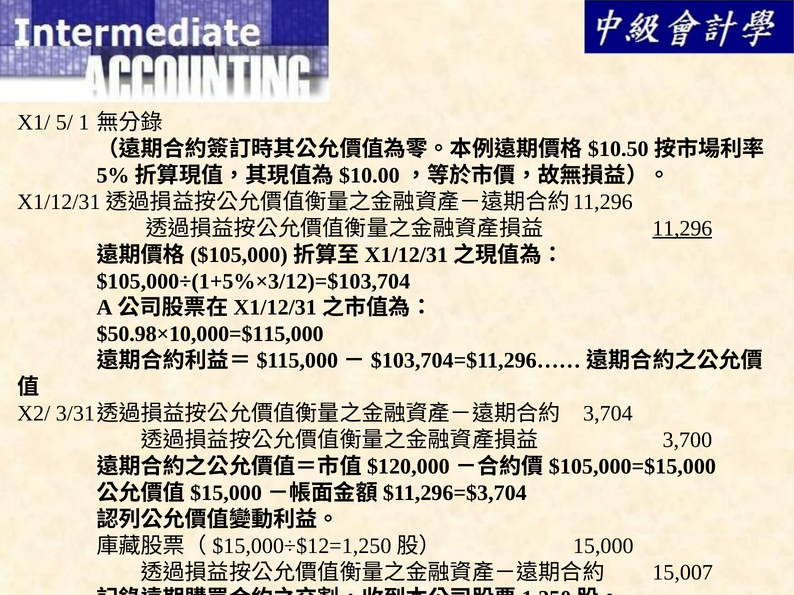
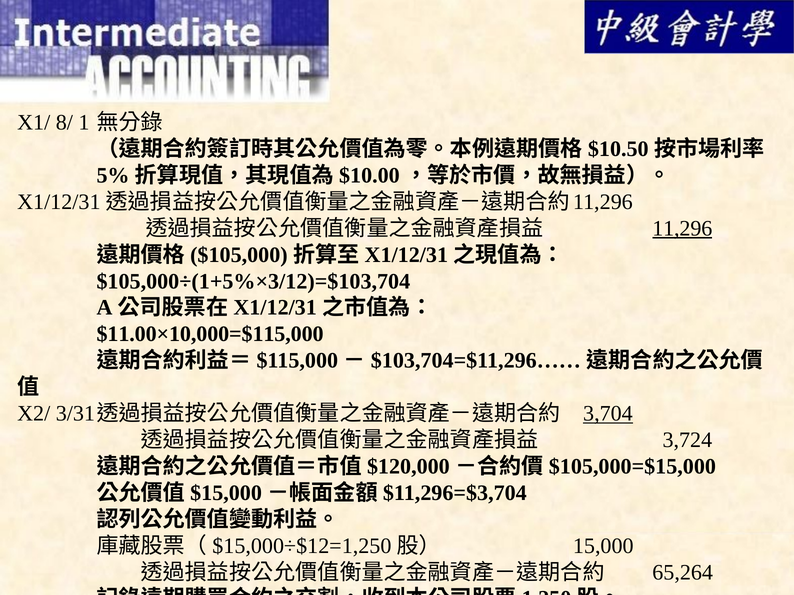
5/: 5/ -> 8/
$50.98×10,000=$115,000: $50.98×10,000=$115,000 -> $11.00×10,000=$115,000
3,704 underline: none -> present
3,700: 3,700 -> 3,724
15,007: 15,007 -> 65,264
